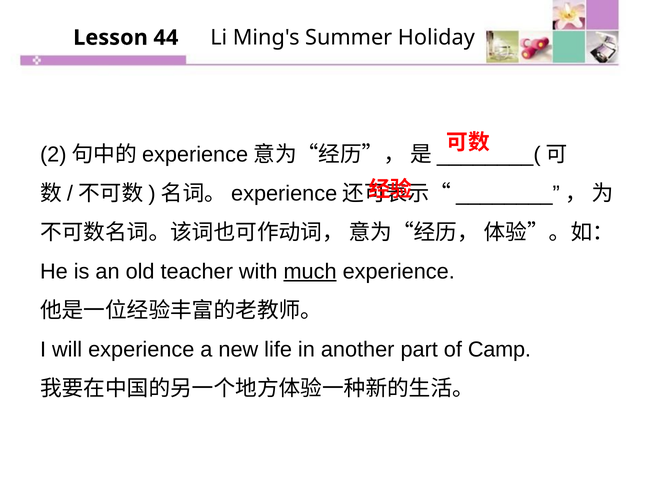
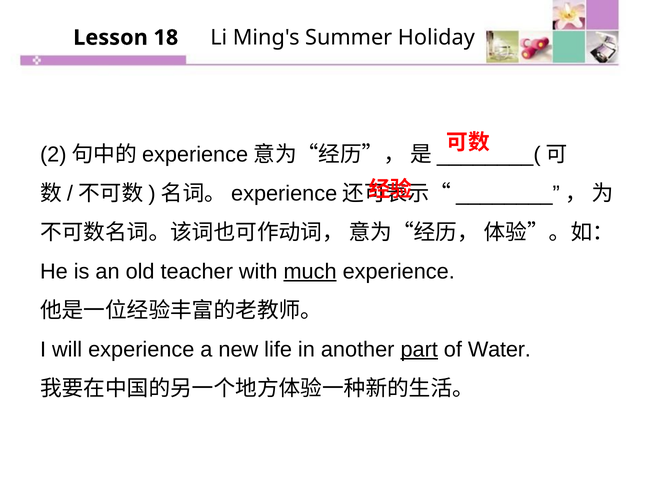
44: 44 -> 18
part underline: none -> present
Camp: Camp -> Water
